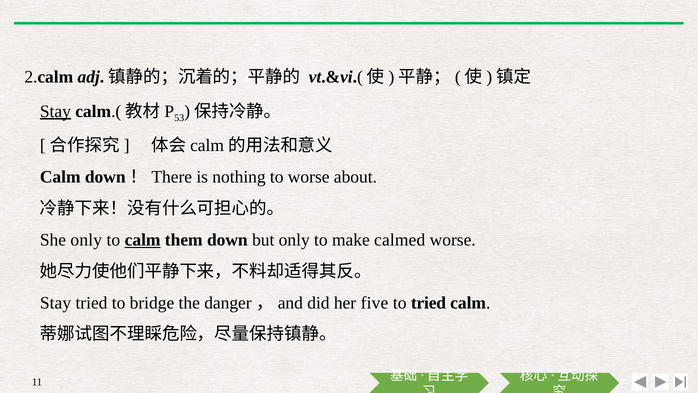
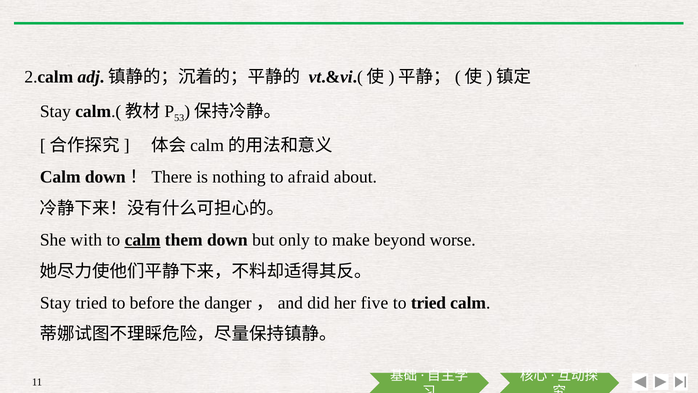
Stay at (55, 111) underline: present -> none
to worse: worse -> afraid
She only: only -> with
calmed: calmed -> beyond
bridge: bridge -> before
